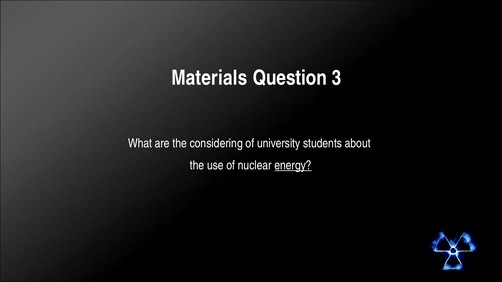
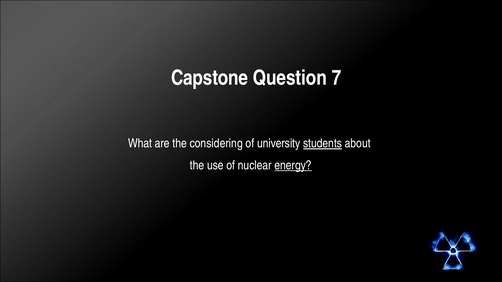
Materials: Materials -> Capstone
3: 3 -> 7
students underline: none -> present
